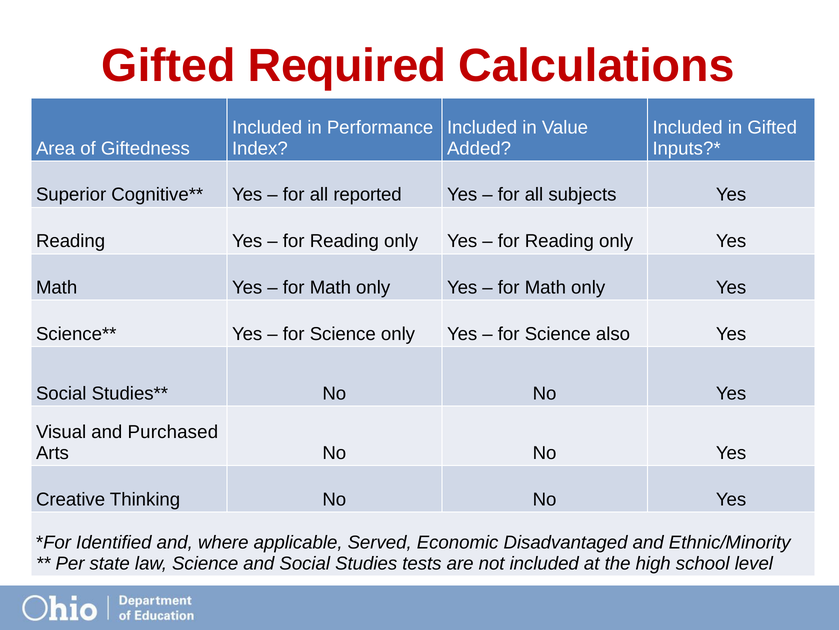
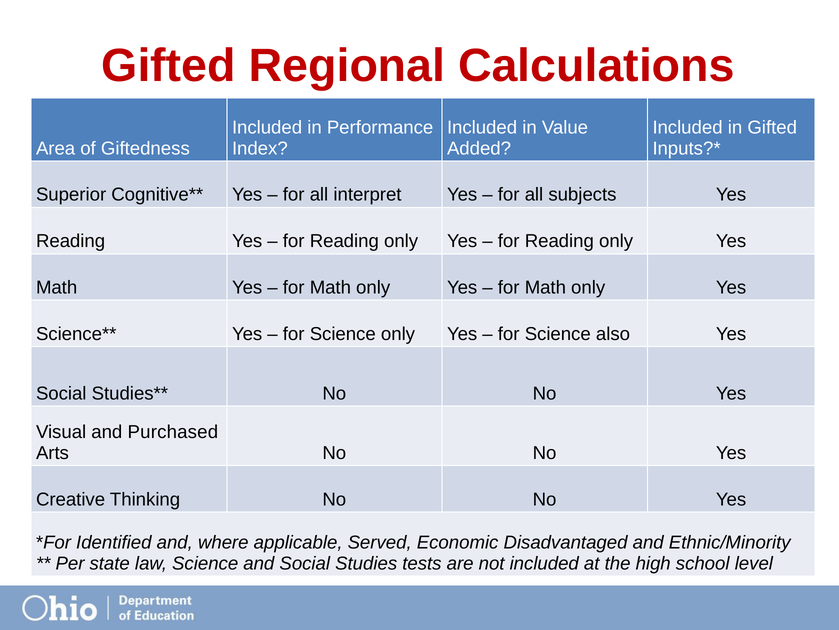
Required: Required -> Regional
reported: reported -> interpret
